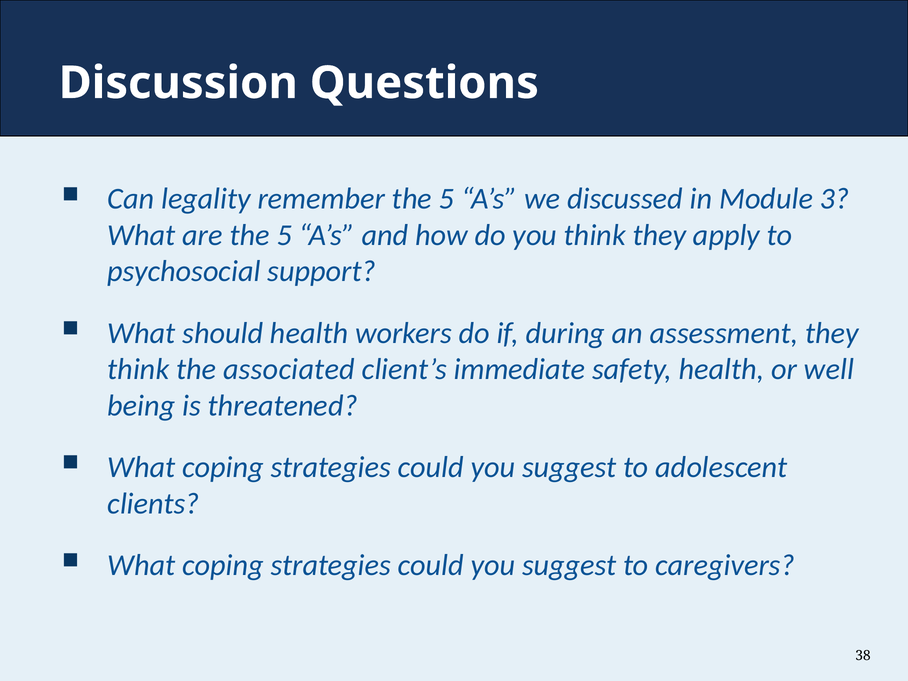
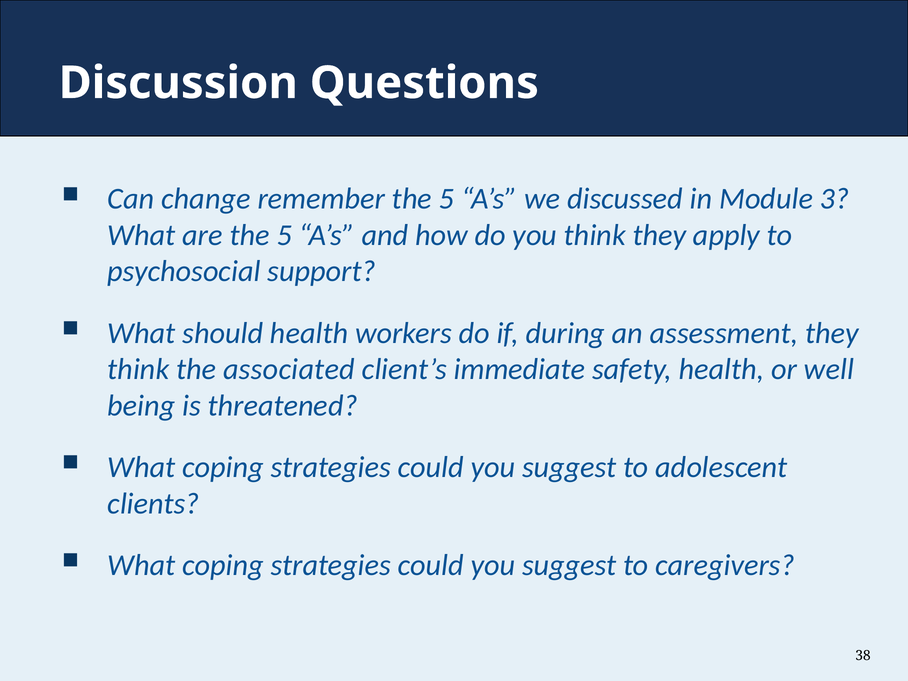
legality: legality -> change
